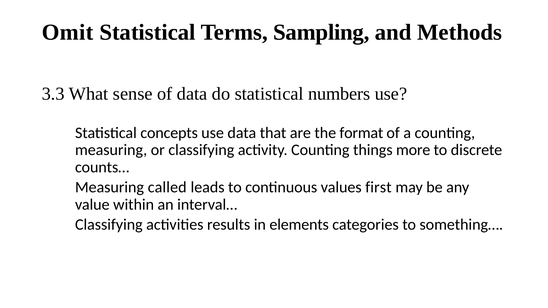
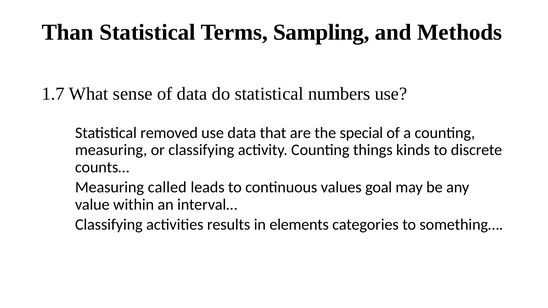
Omit: Omit -> Than
3.3: 3.3 -> 1.7
concepts: concepts -> removed
format: format -> special
more: more -> kinds
first: first -> goal
